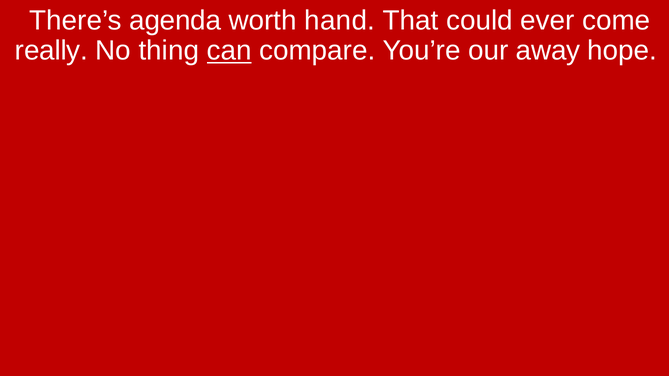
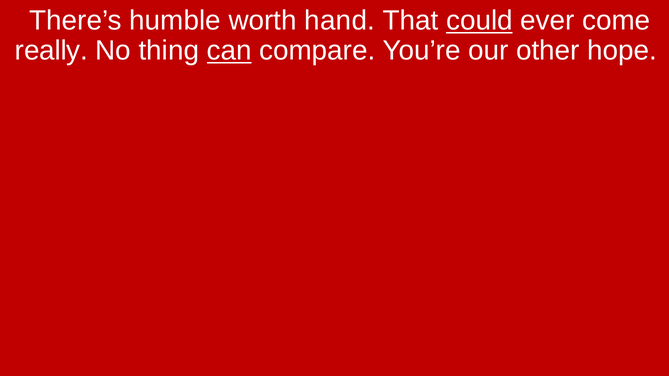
agenda: agenda -> humble
could underline: none -> present
away: away -> other
